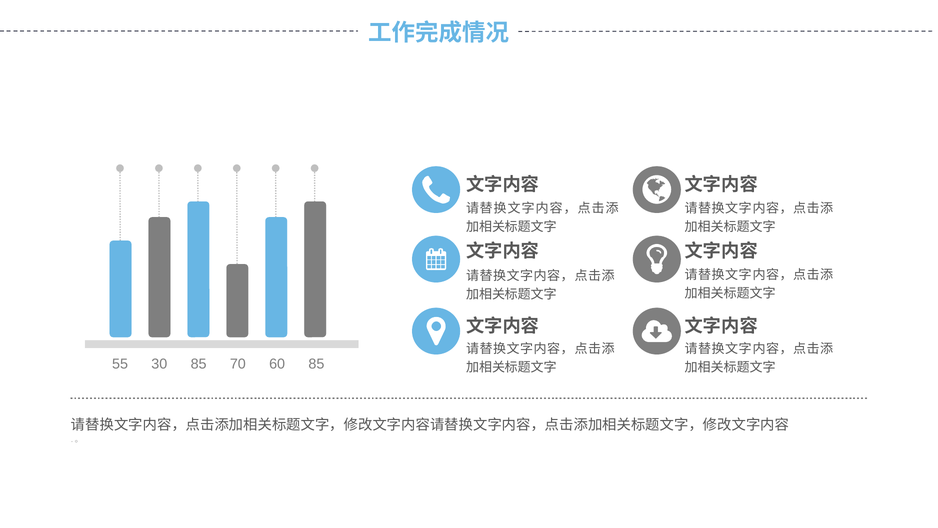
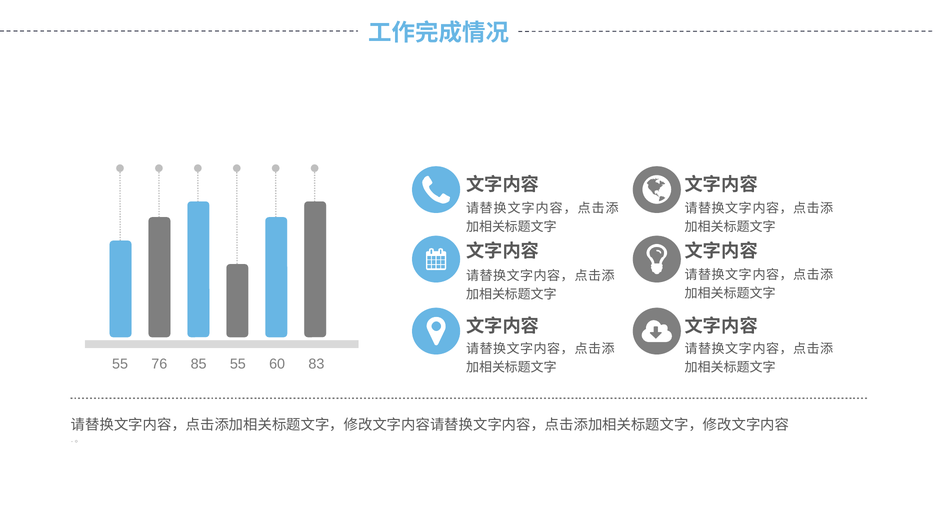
30: 30 -> 76
85 70: 70 -> 55
60 85: 85 -> 83
